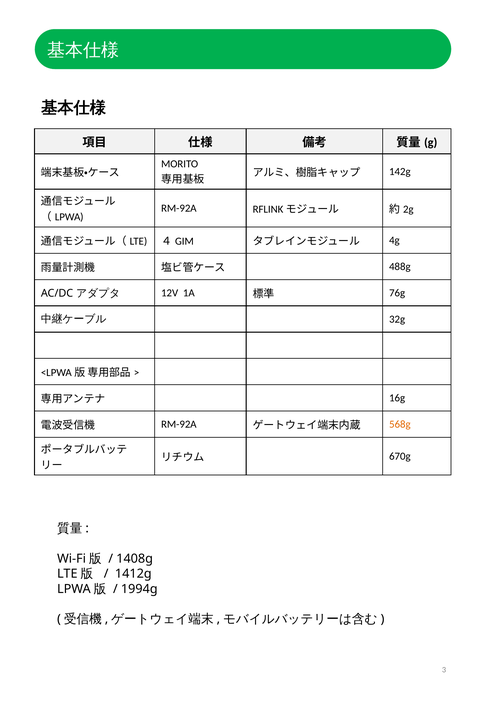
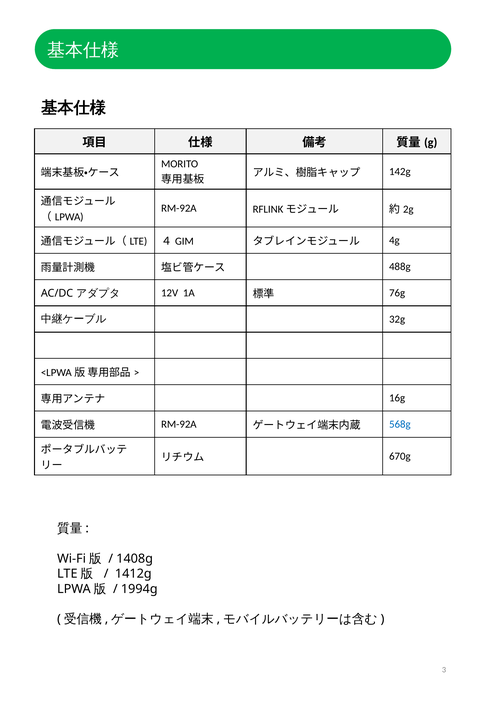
568g colour: orange -> blue
